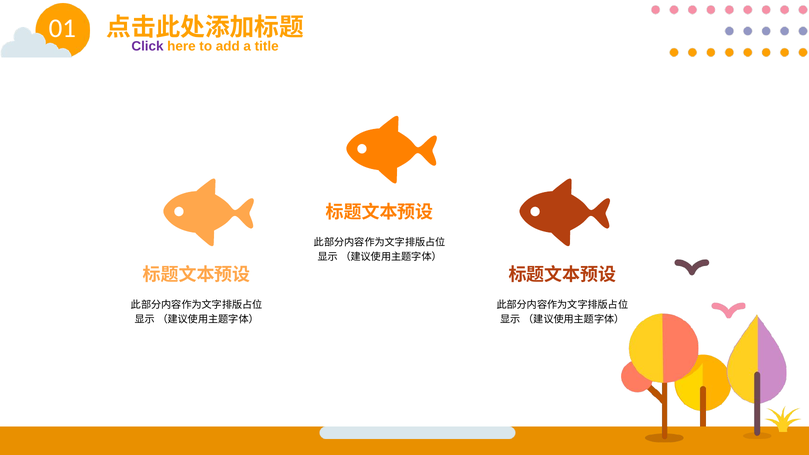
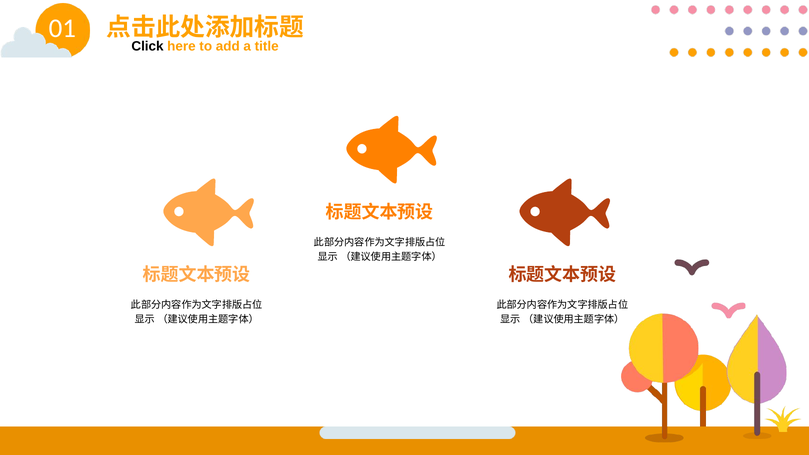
Click colour: purple -> black
